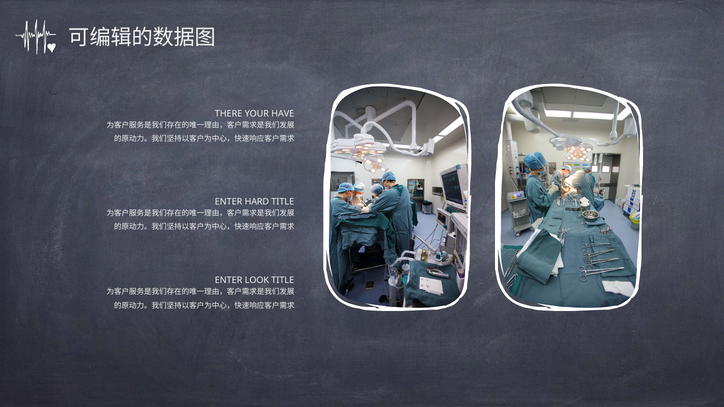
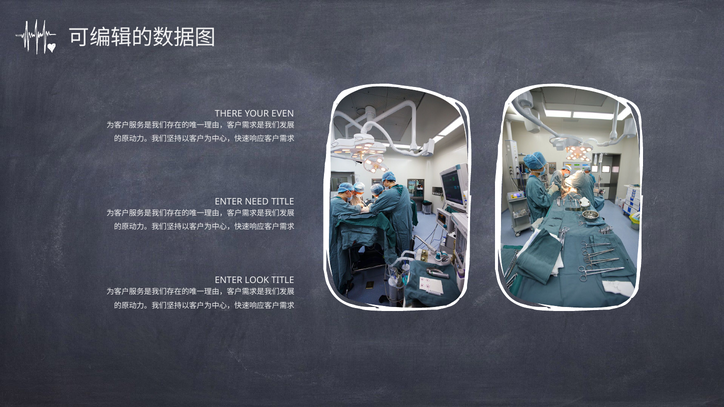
HAVE: HAVE -> EVEN
HARD: HARD -> NEED
